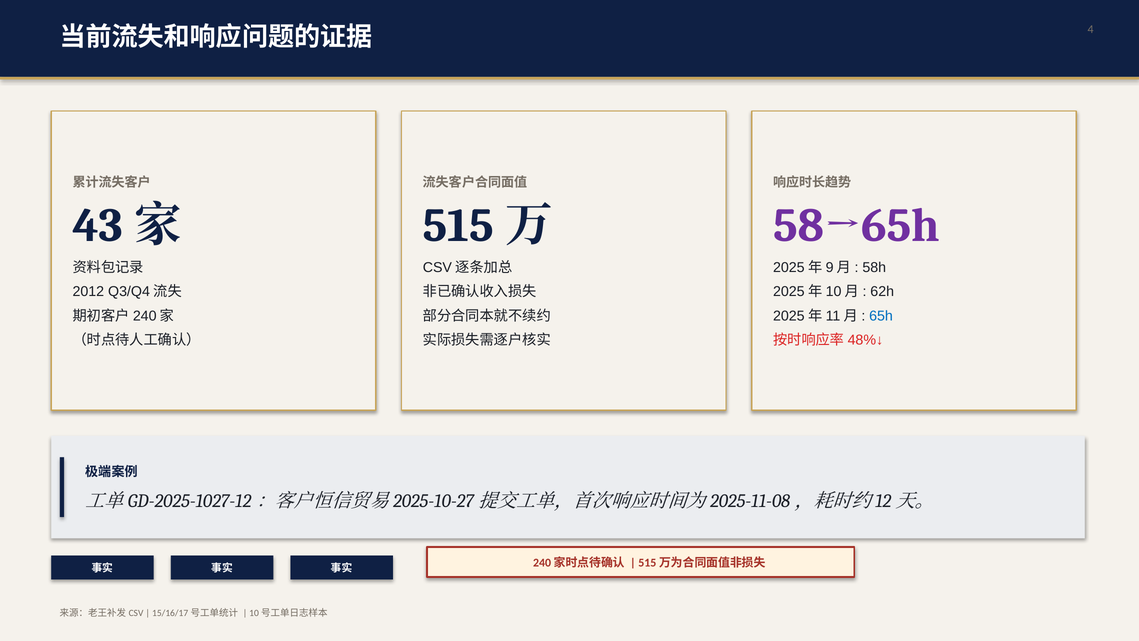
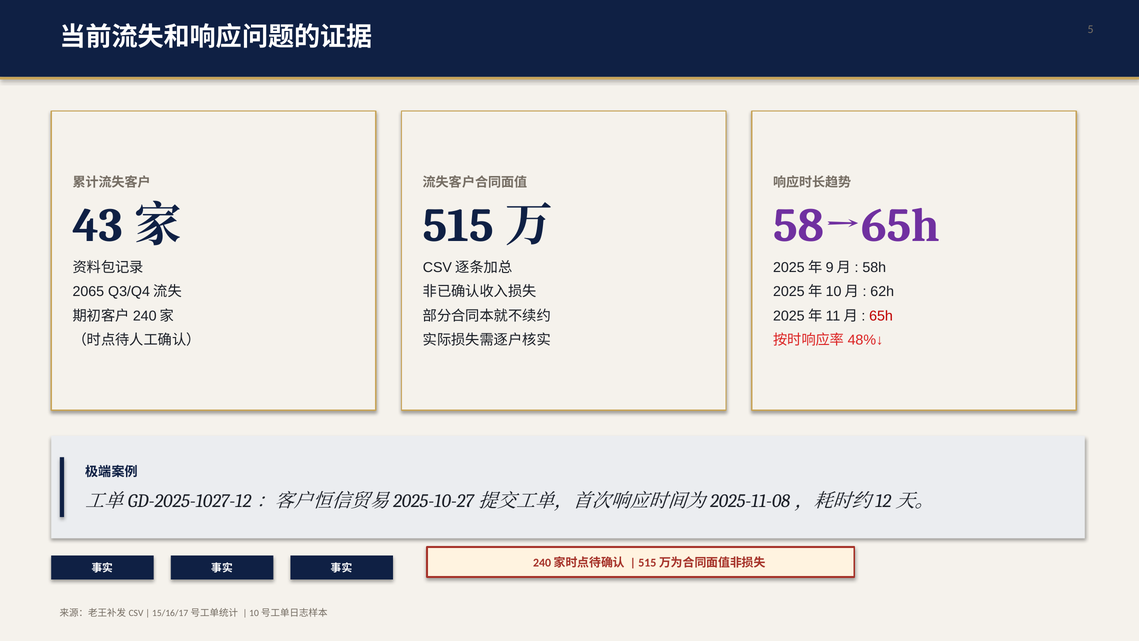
4: 4 -> 5
2012: 2012 -> 2065
65h colour: blue -> red
